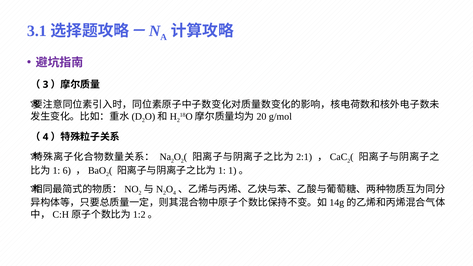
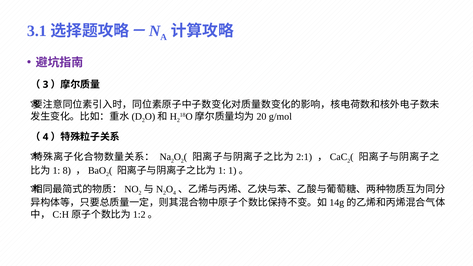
6: 6 -> 8
